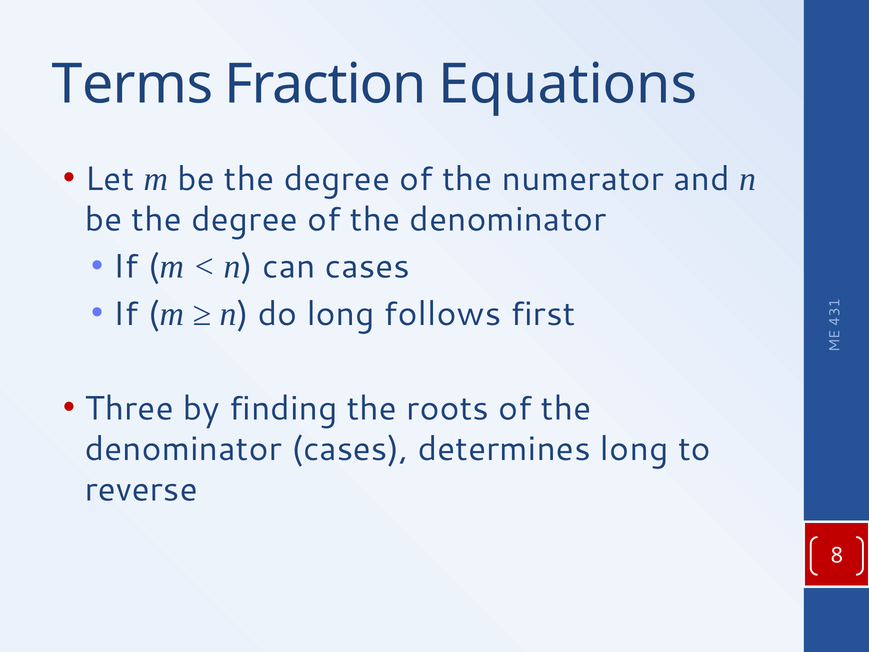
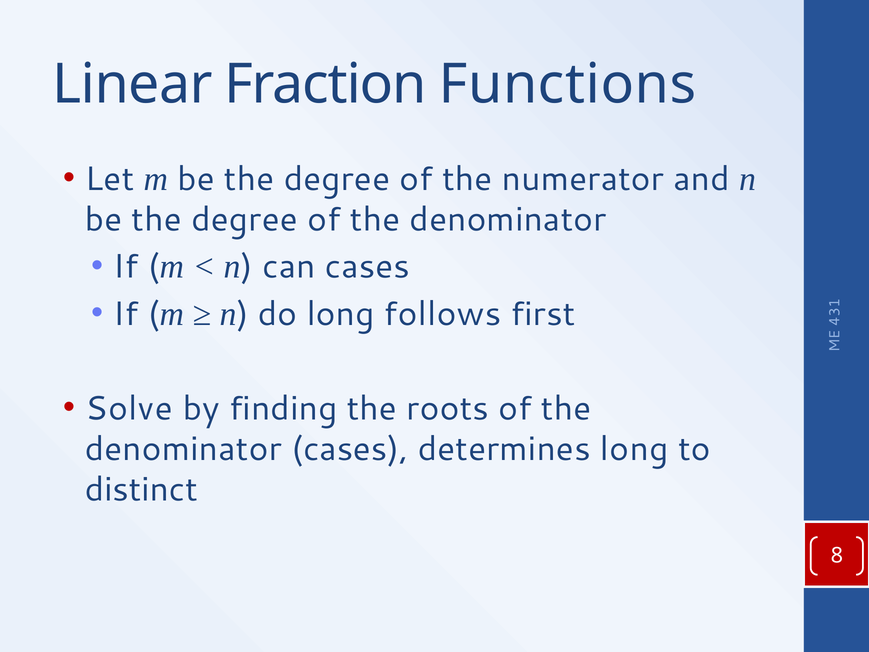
Terms: Terms -> Linear
Equations: Equations -> Functions
Three: Three -> Solve
reverse: reverse -> distinct
